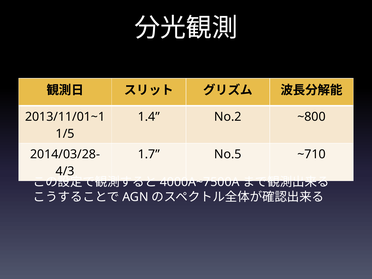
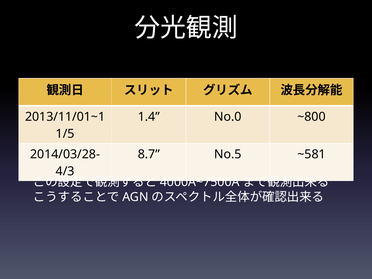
No.2: No.2 -> No.0
1.7: 1.7 -> 8.7
~710: ~710 -> ~581
